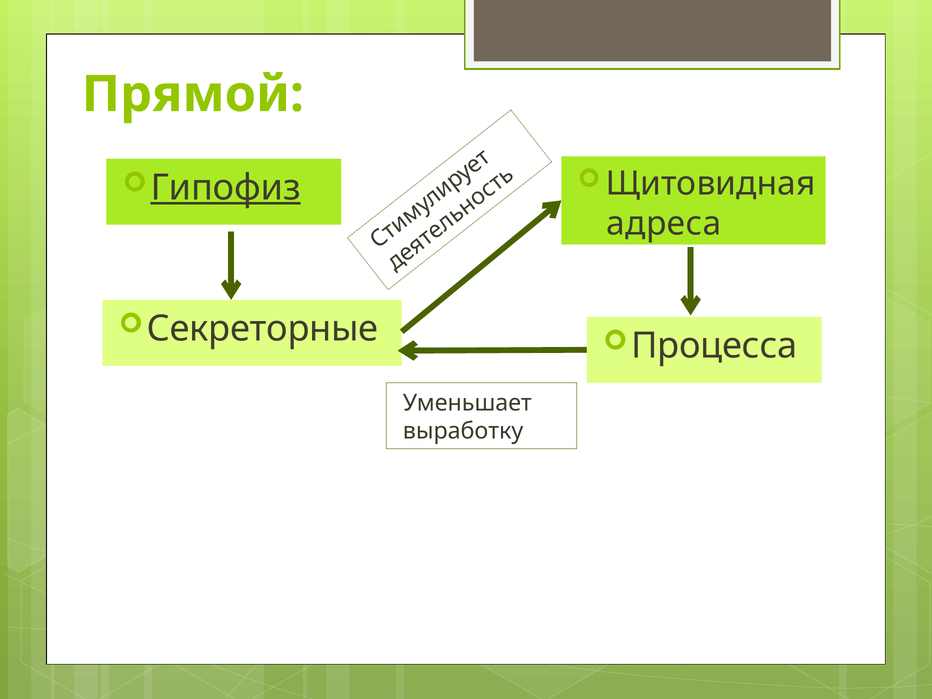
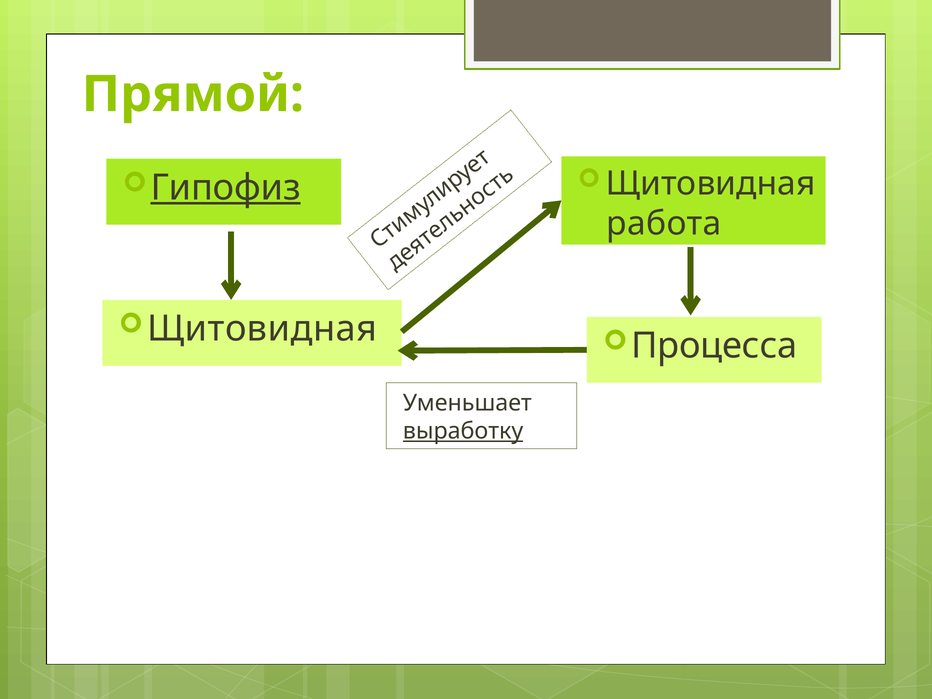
адреса: адреса -> работа
Секреторные at (263, 329): Секреторные -> Щитовидная
выработку underline: none -> present
